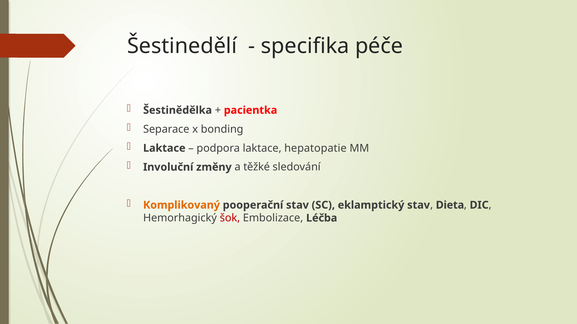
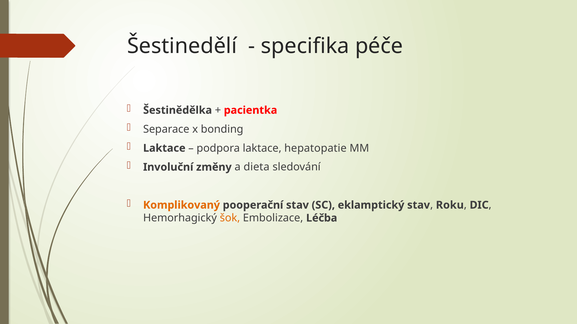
těžké: těžké -> dieta
Dieta: Dieta -> Roku
šok colour: red -> orange
